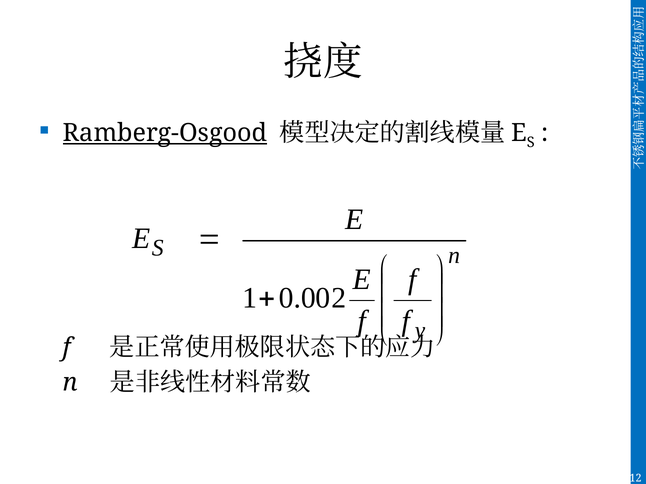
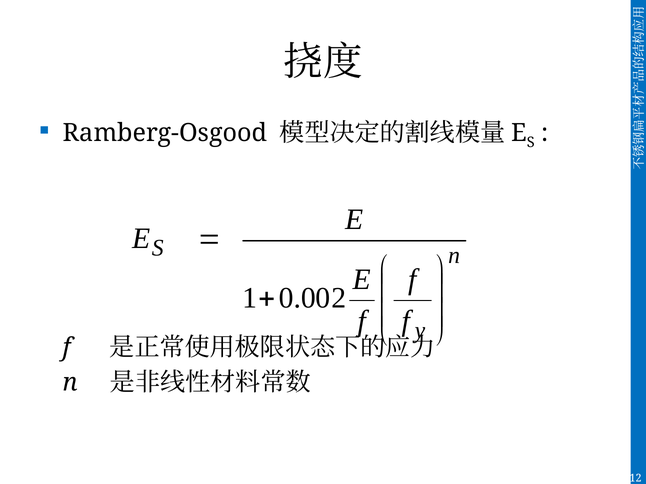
Ramberg-Osgood underline: present -> none
